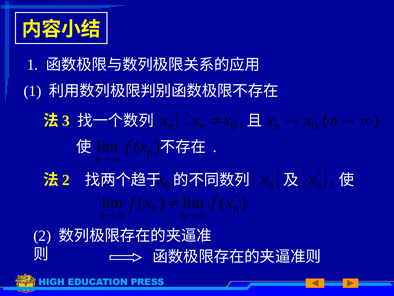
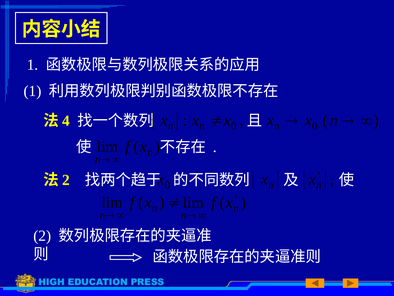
3: 3 -> 4
